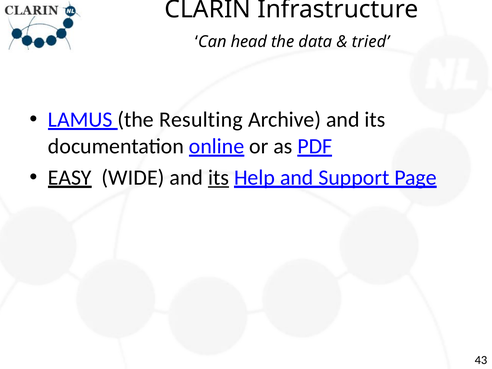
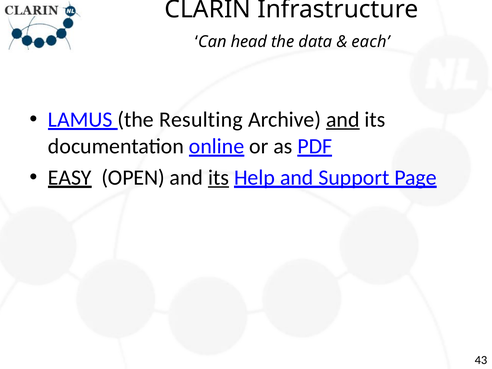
tried: tried -> each
and at (343, 120) underline: none -> present
WIDE: WIDE -> OPEN
